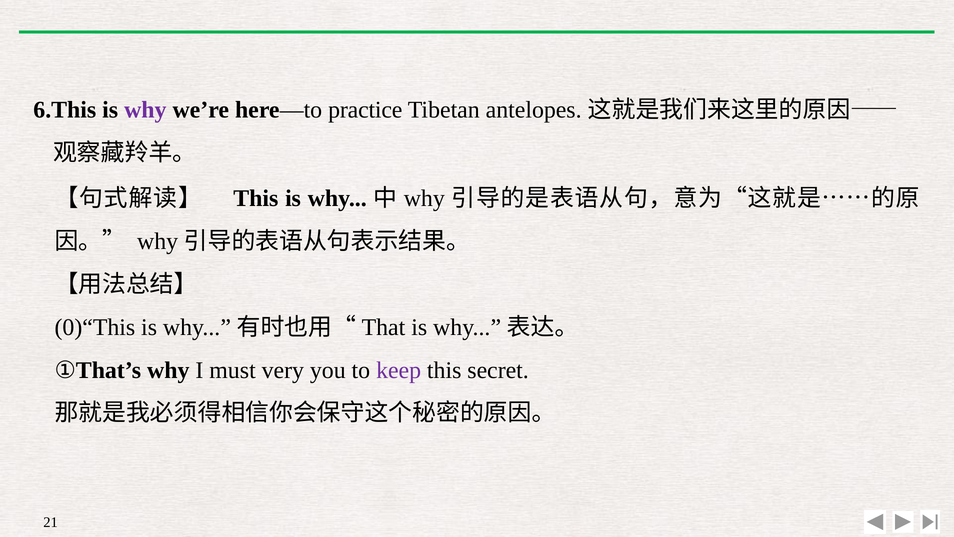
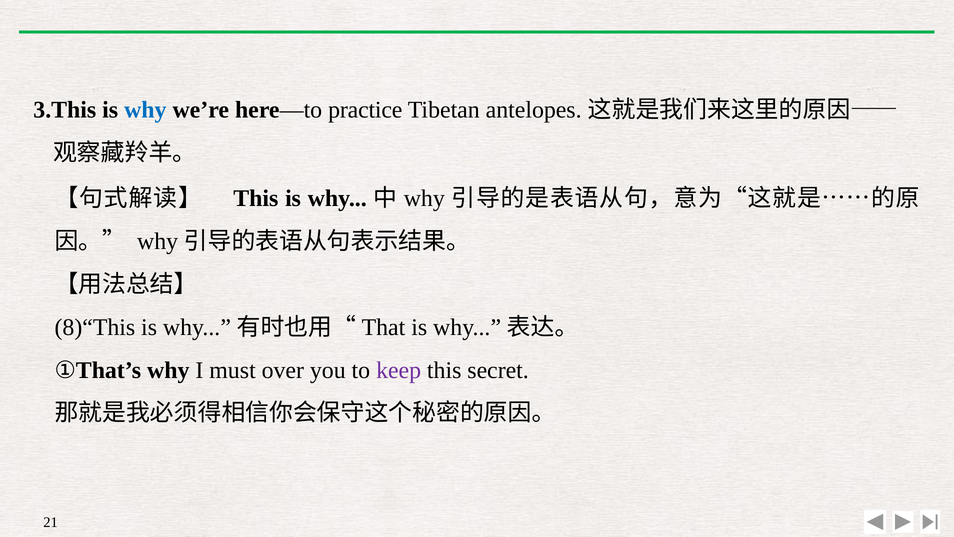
6.This: 6.This -> 3.This
why at (145, 110) colour: purple -> blue
0)“This: 0)“This -> 8)“This
very: very -> over
